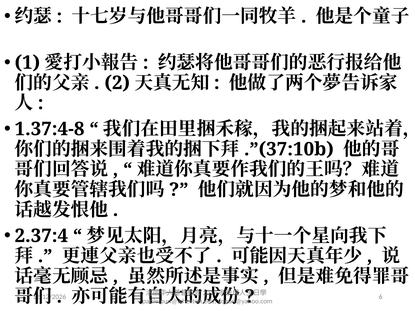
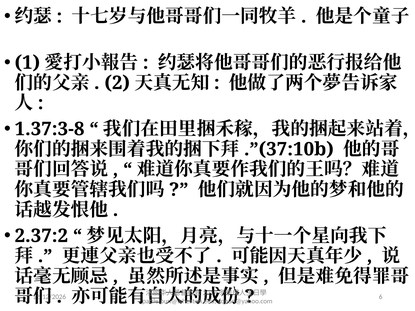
1.37:4-8: 1.37:4-8 -> 1.37:3-8
2.37:4: 2.37:4 -> 2.37:2
